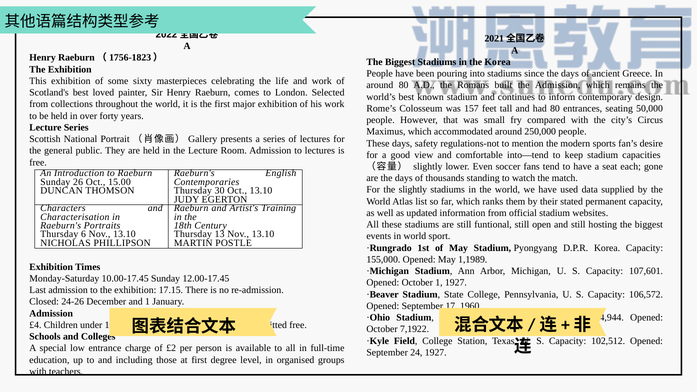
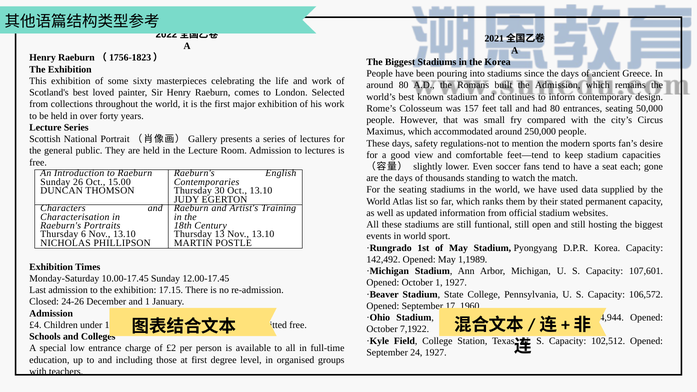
into—tend: into—tend -> feet—tend
the slightly: slightly -> seating
155,000: 155,000 -> 142,492
